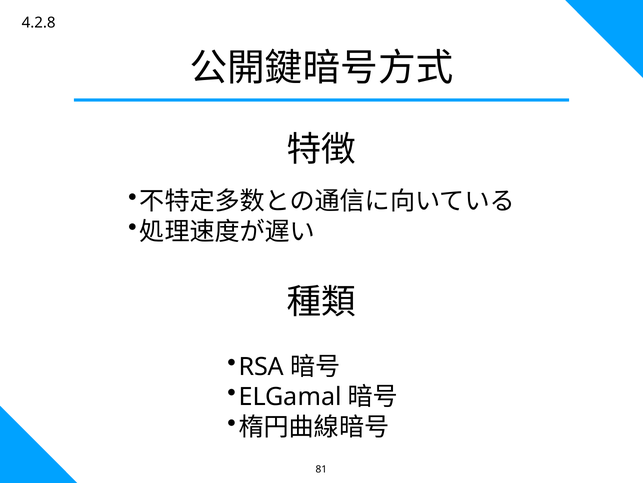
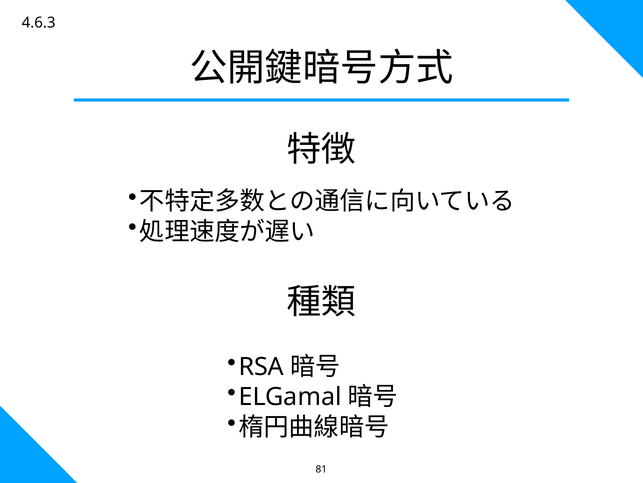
4.2.8: 4.2.8 -> 4.6.3
